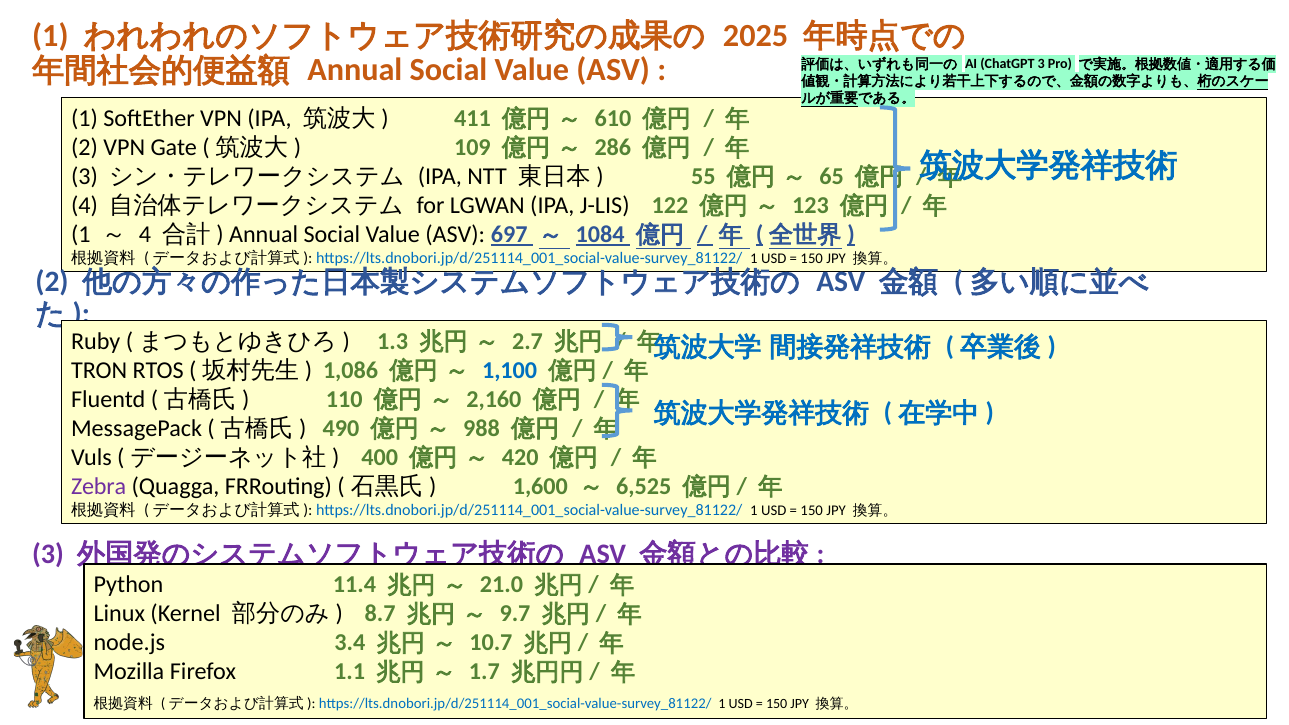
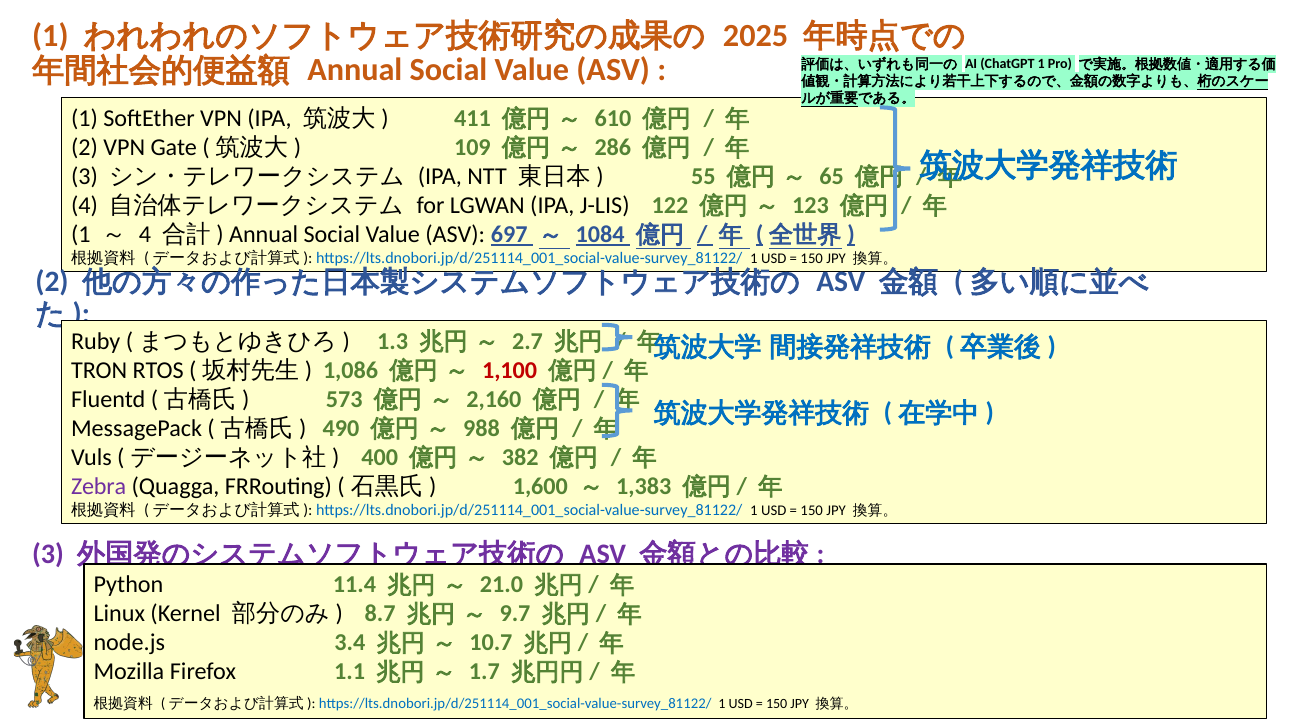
ChatGPT 3: 3 -> 1
1,100 colour: blue -> red
110: 110 -> 573
420: 420 -> 382
6,525: 6,525 -> 1,383
